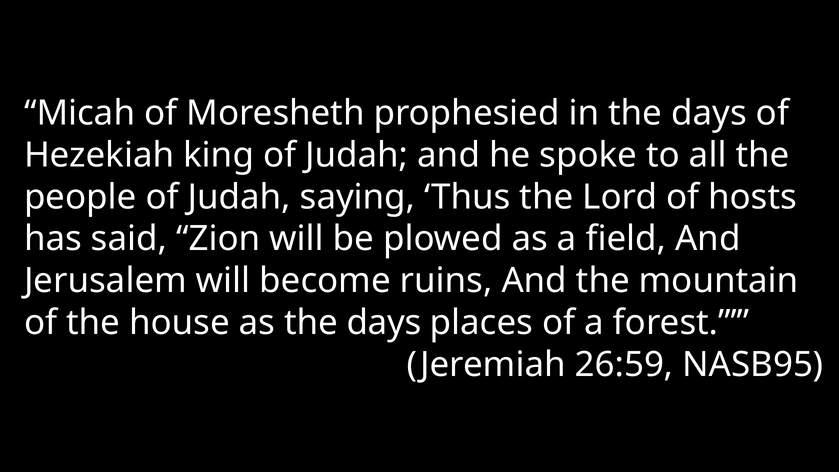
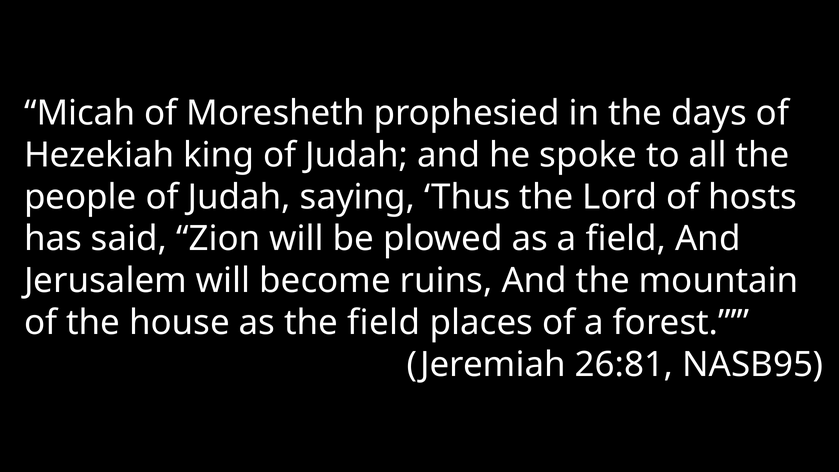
as the days: days -> field
26:59: 26:59 -> 26:81
